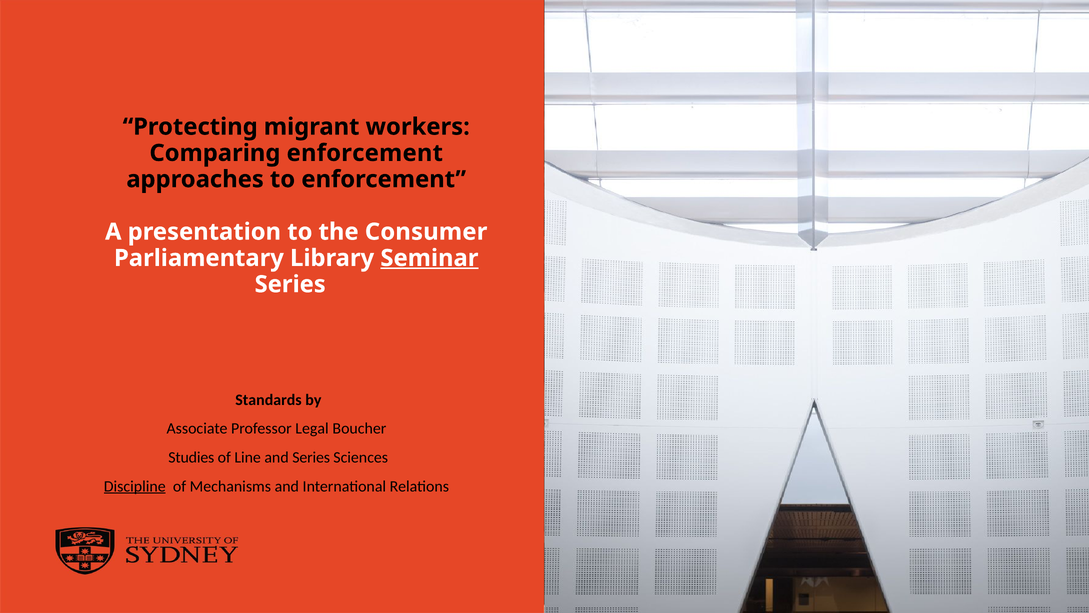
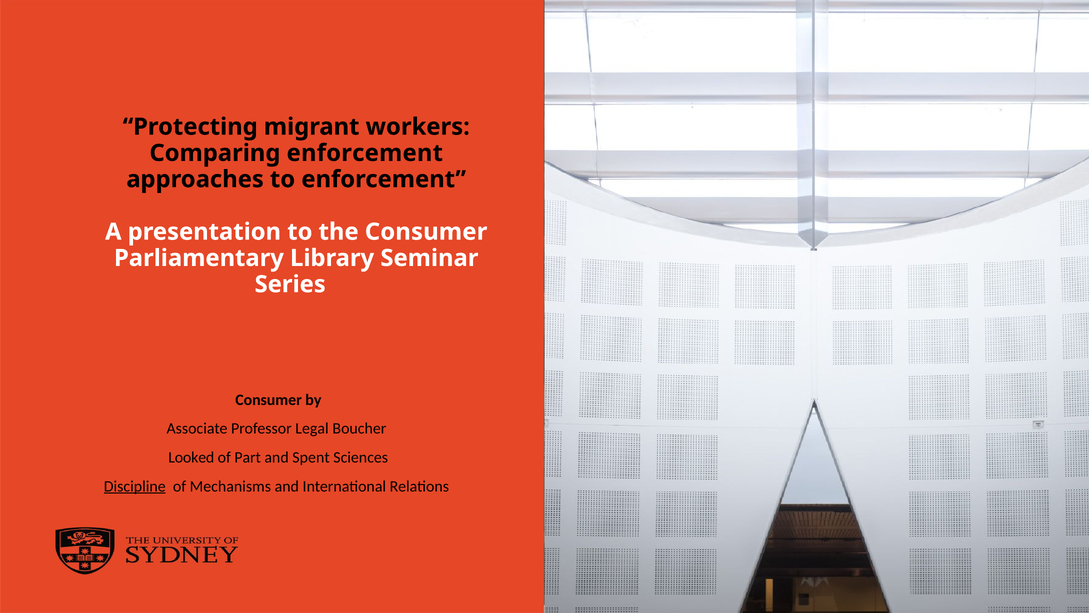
Seminar underline: present -> none
Standards at (269, 400): Standards -> Consumer
Studies: Studies -> Looked
Line: Line -> Part
and Series: Series -> Spent
